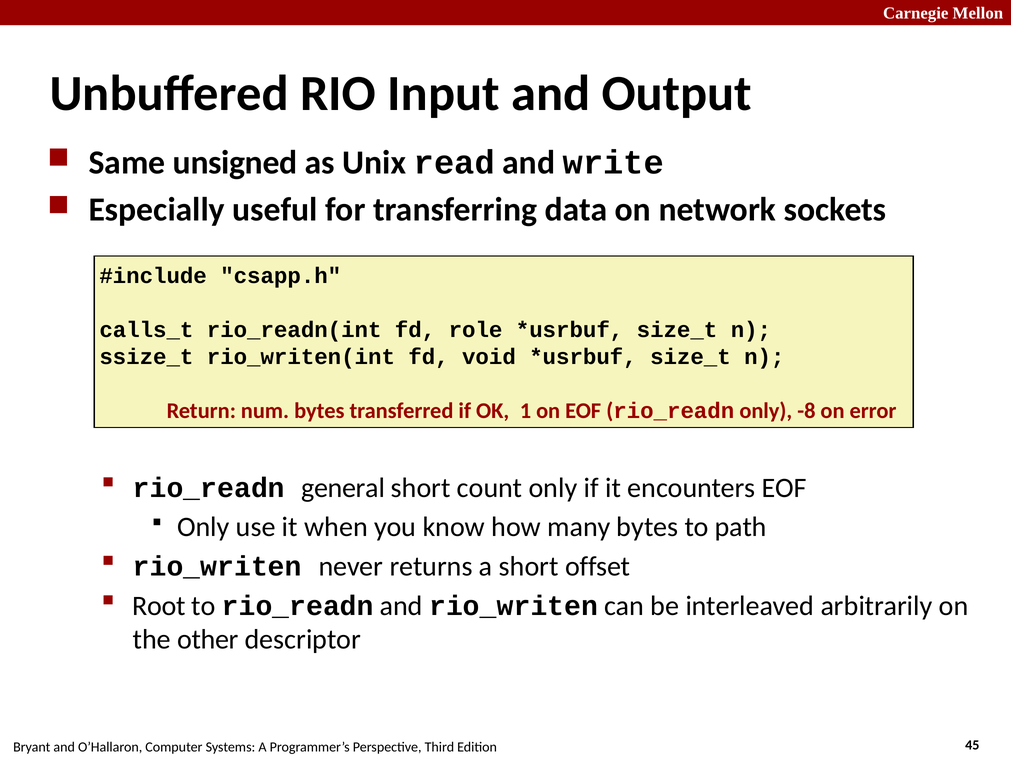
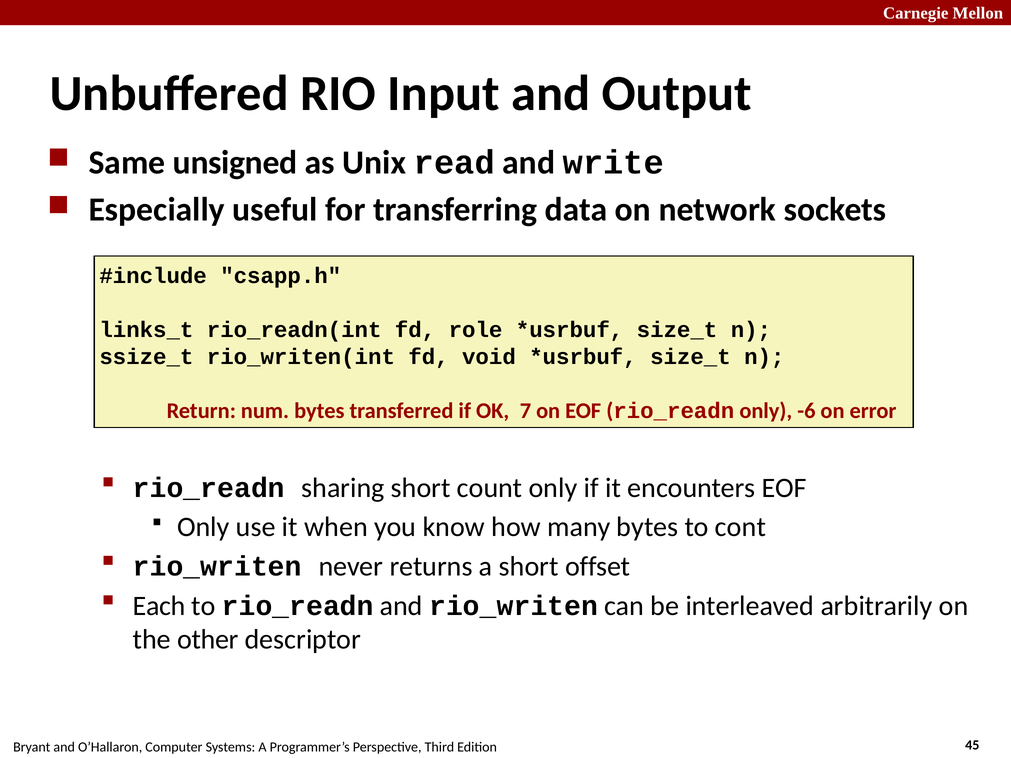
calls_t: calls_t -> links_t
1: 1 -> 7
-8: -8 -> -6
general: general -> sharing
path: path -> cont
Root: Root -> Each
